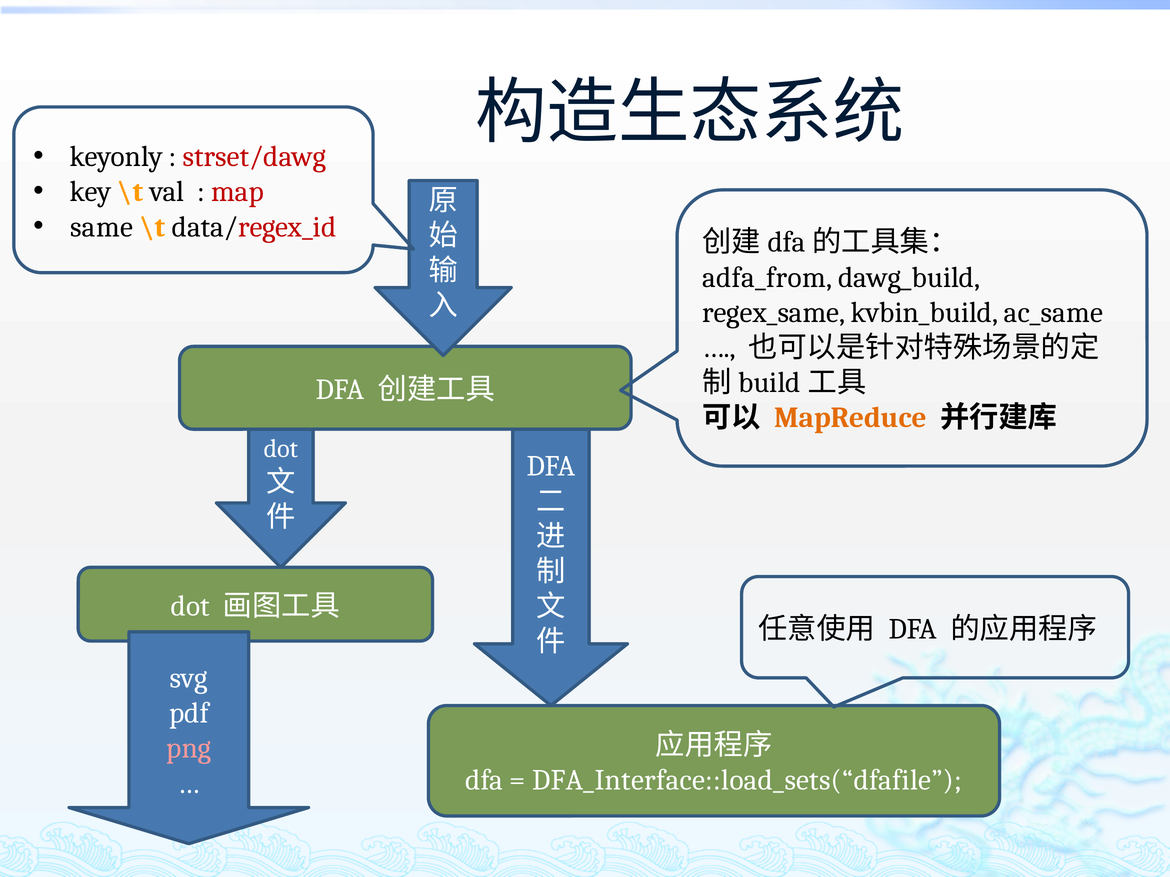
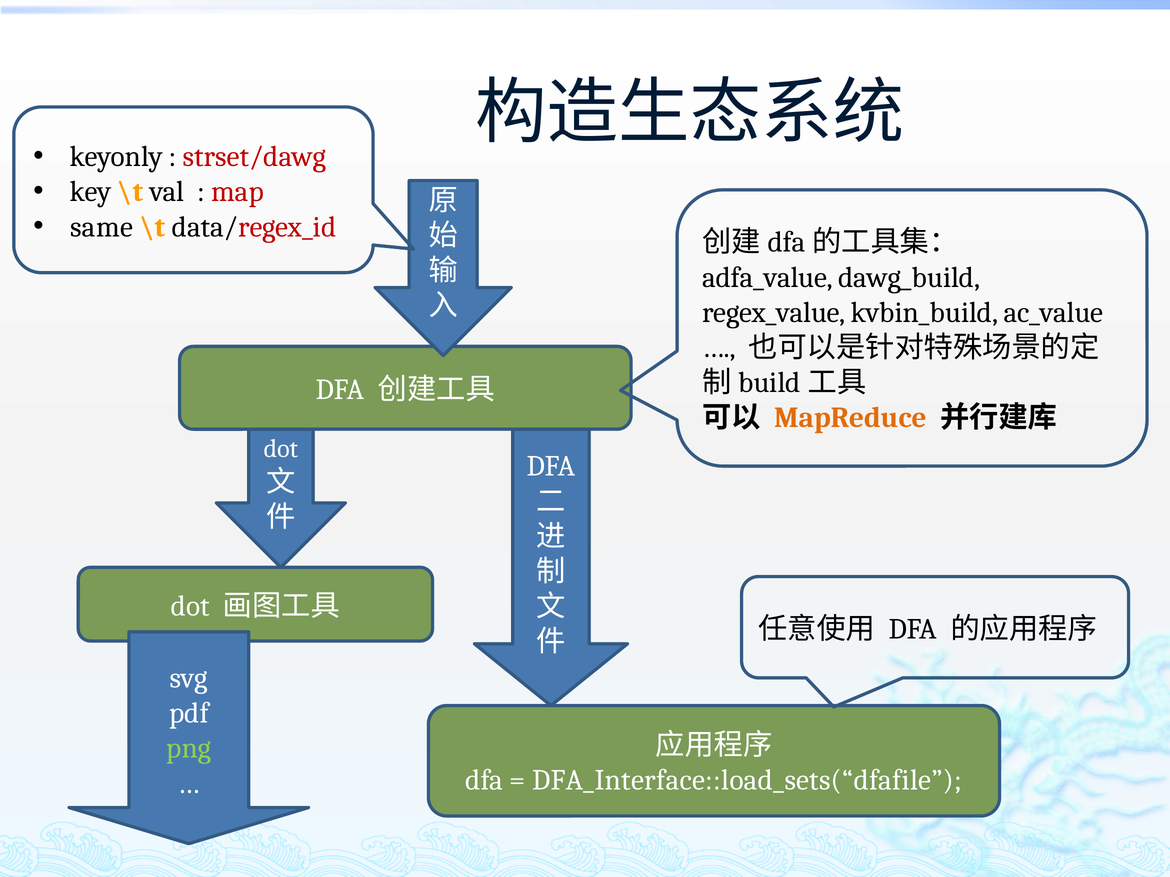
adfa_from: adfa_from -> adfa_value
regex_same: regex_same -> regex_value
ac_same: ac_same -> ac_value
png colour: pink -> light green
